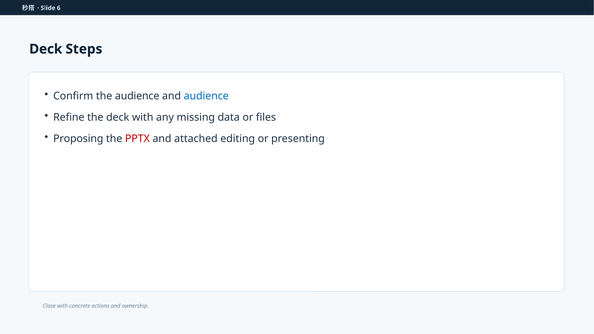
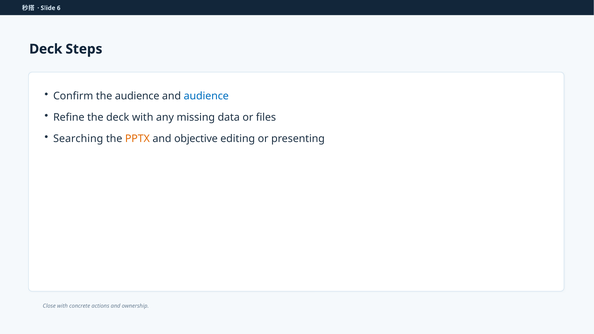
Proposing: Proposing -> Searching
PPTX colour: red -> orange
attached: attached -> objective
